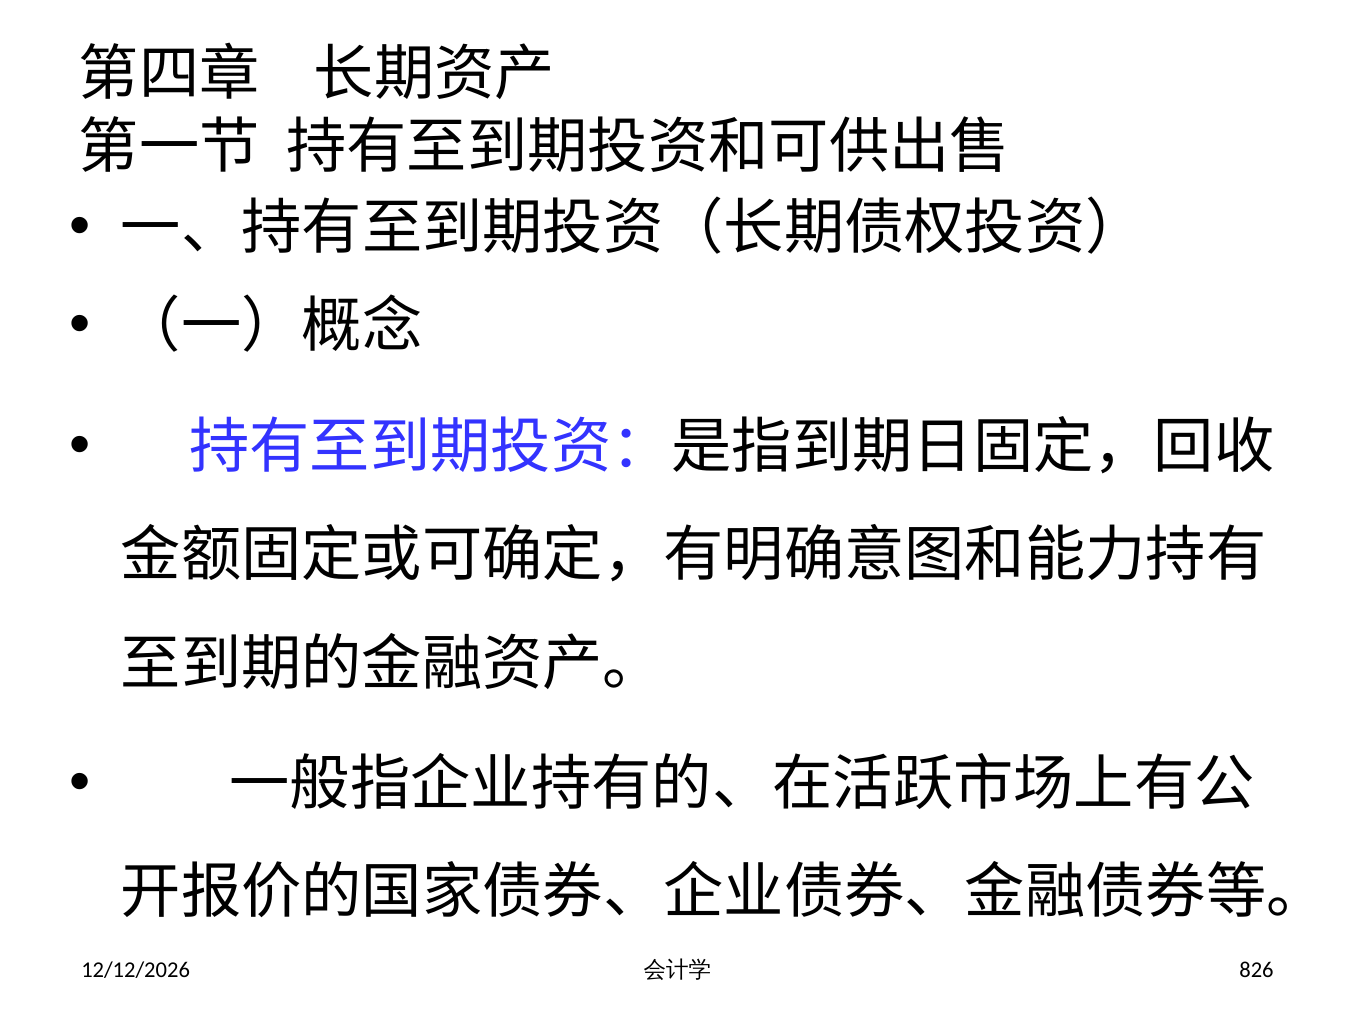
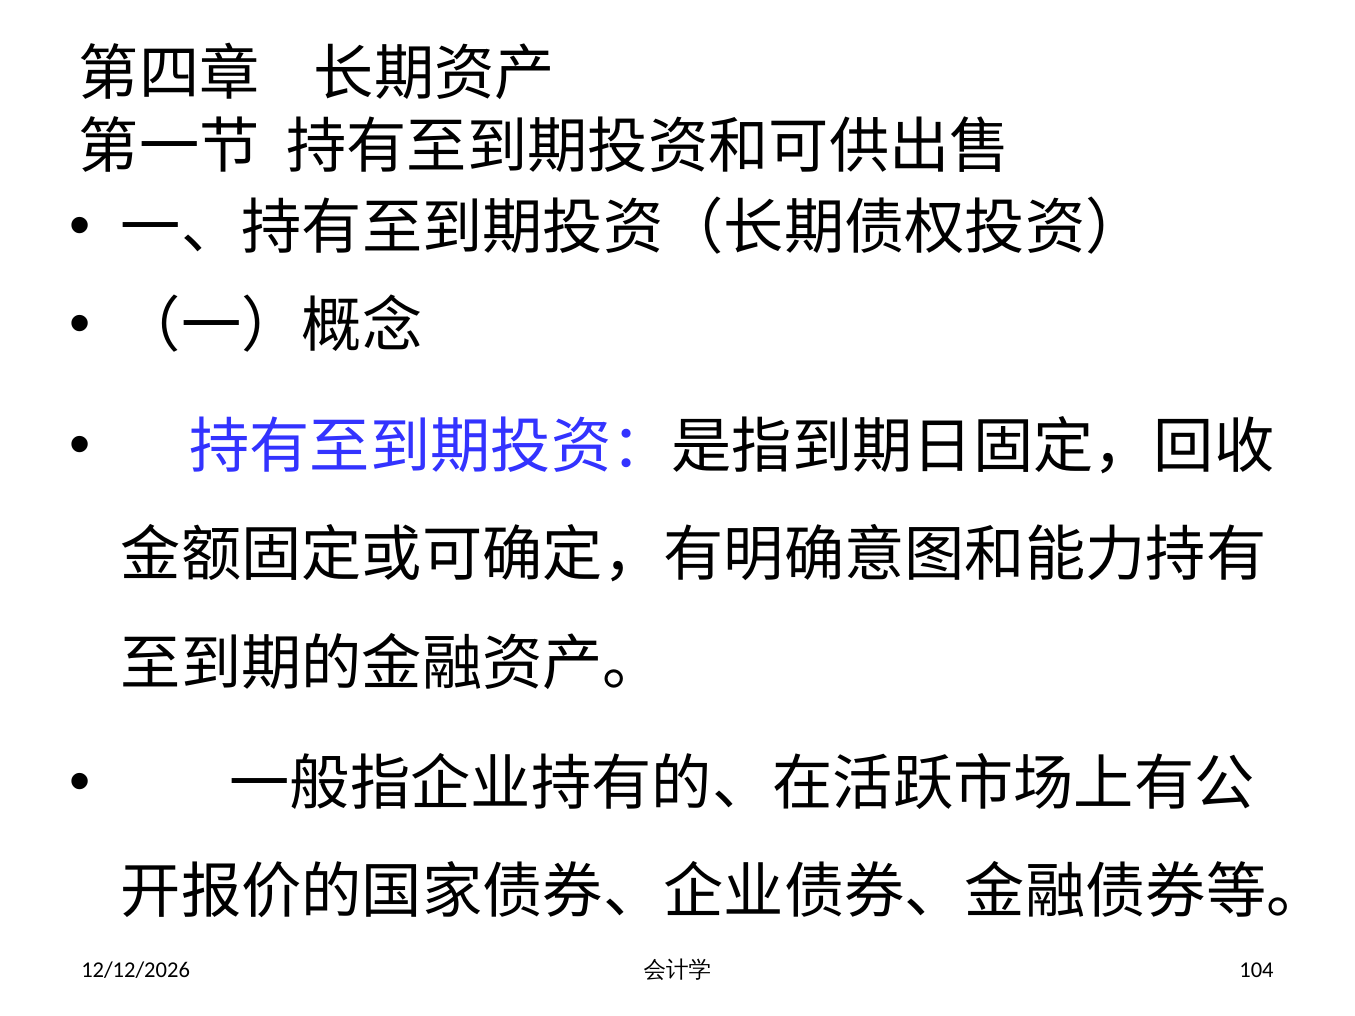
826: 826 -> 104
